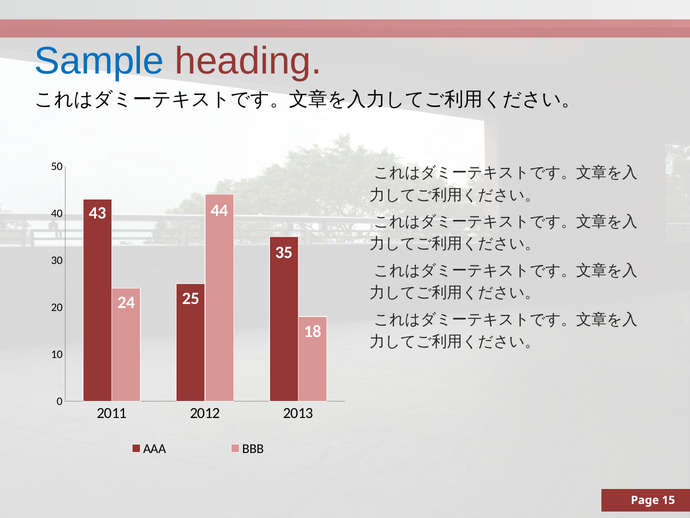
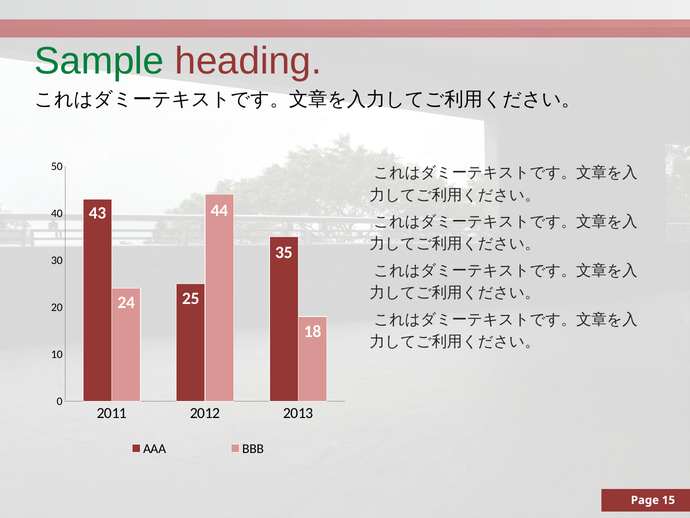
Sample colour: blue -> green
